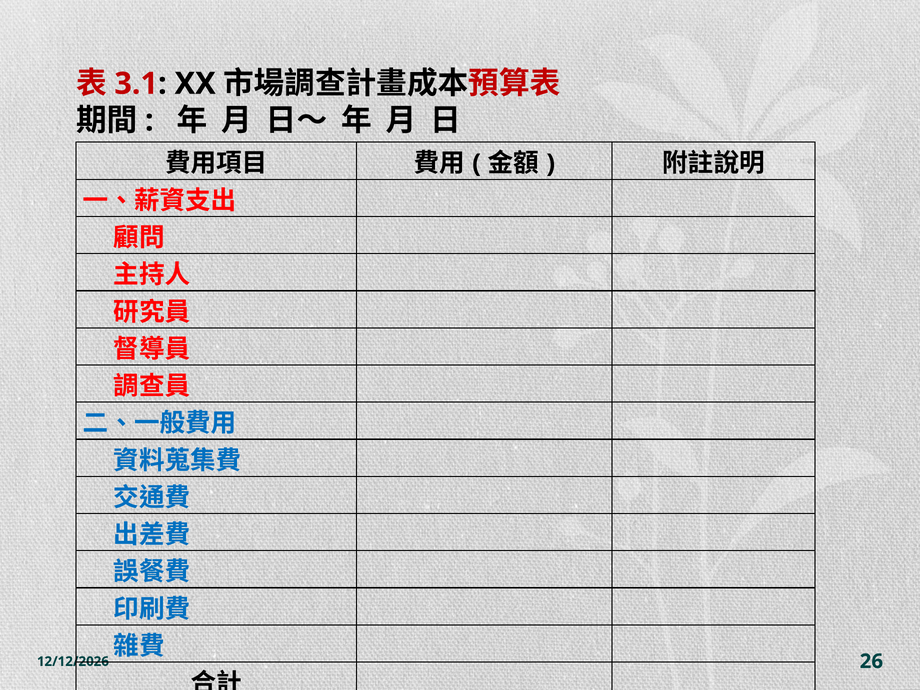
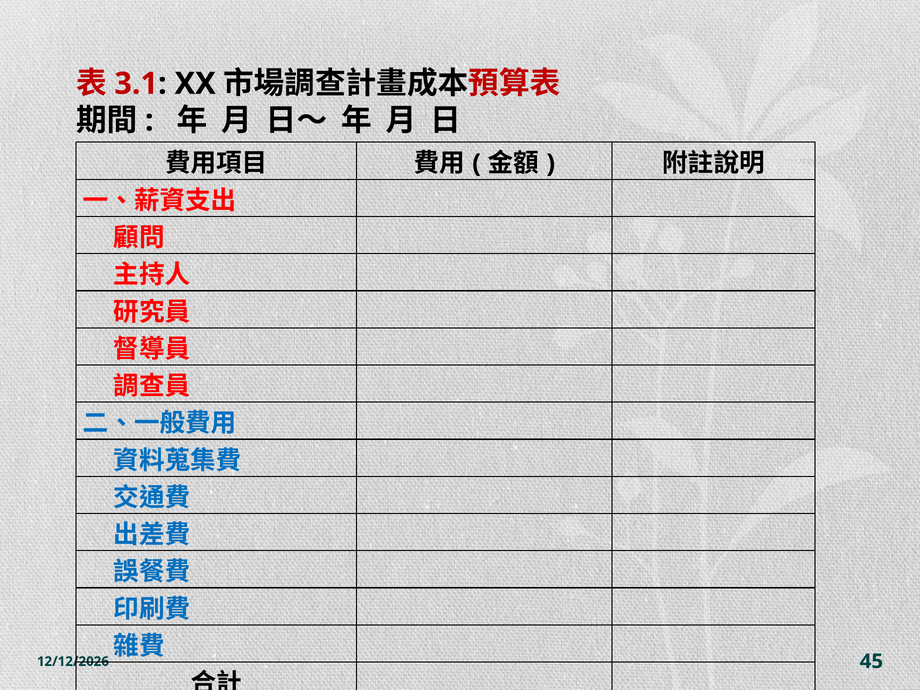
26: 26 -> 45
